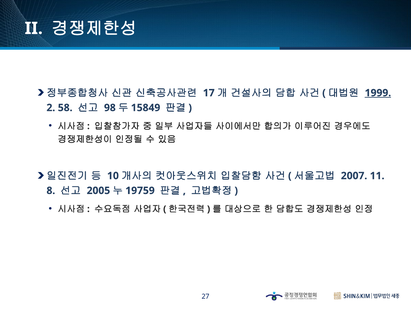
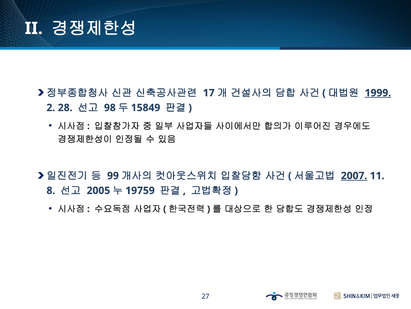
58: 58 -> 28
10: 10 -> 99
2007 underline: none -> present
